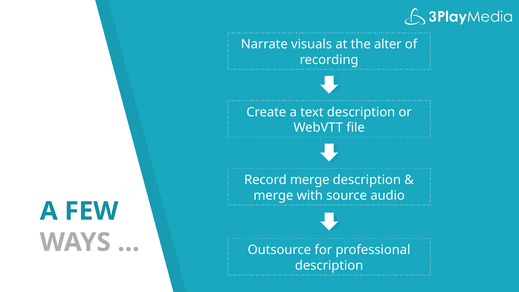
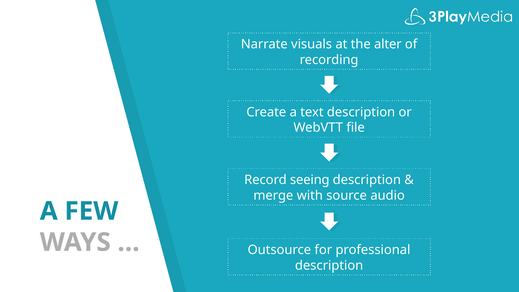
Record merge: merge -> seeing
